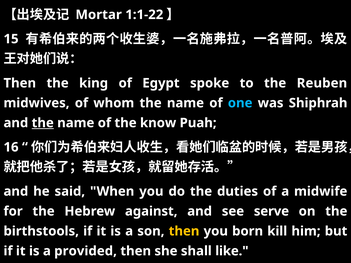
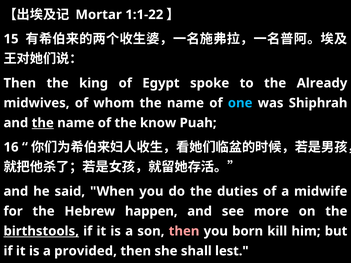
Reuben: Reuben -> Already
against: against -> happen
serve: serve -> more
birthstools underline: none -> present
then at (184, 231) colour: yellow -> pink
like: like -> lest
